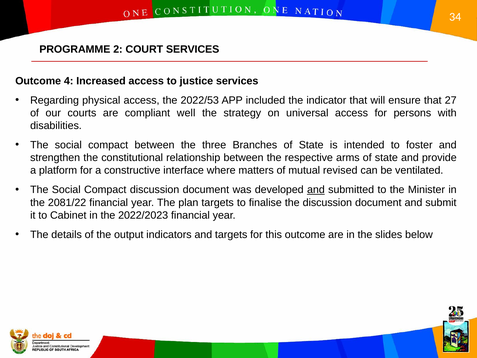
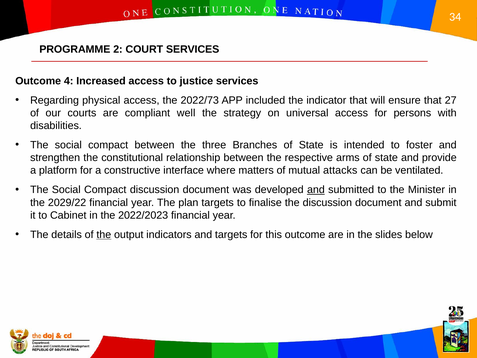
2022/53: 2022/53 -> 2022/73
revised: revised -> attacks
2081/22: 2081/22 -> 2029/22
the at (104, 234) underline: none -> present
